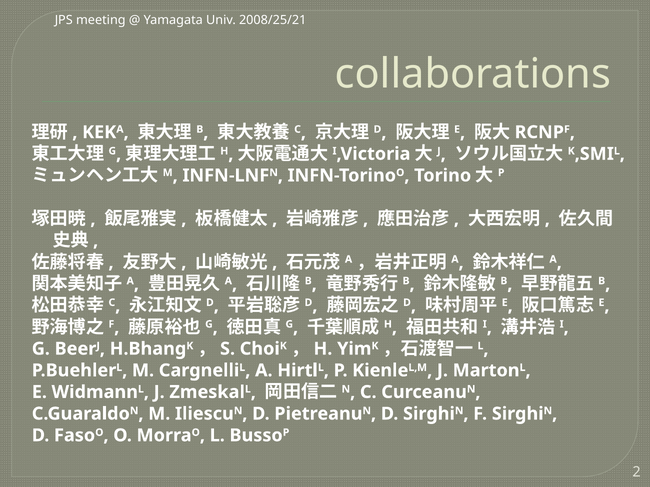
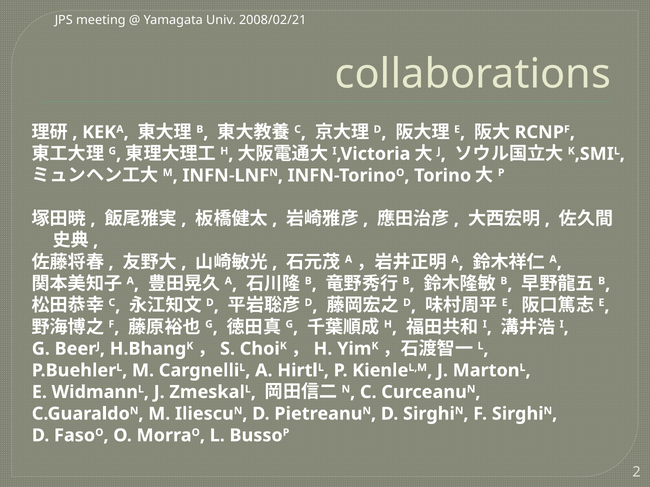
2008/25/21: 2008/25/21 -> 2008/02/21
